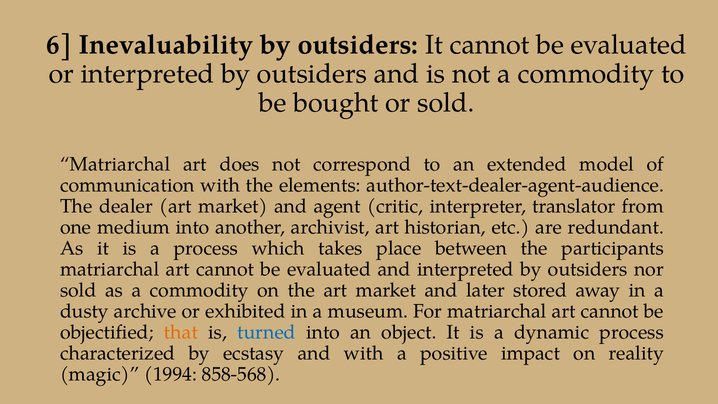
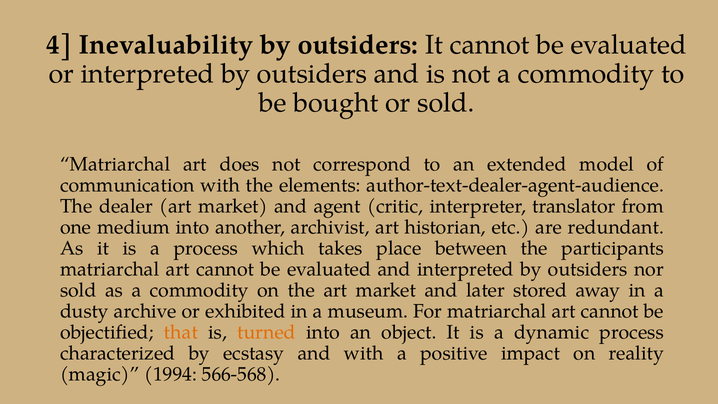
6: 6 -> 4
turned colour: blue -> orange
858-568: 858-568 -> 566-568
